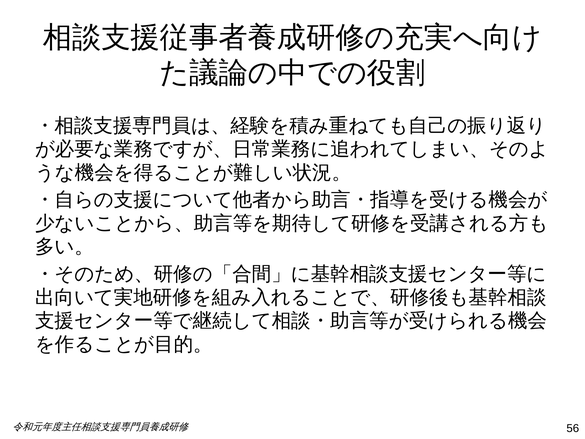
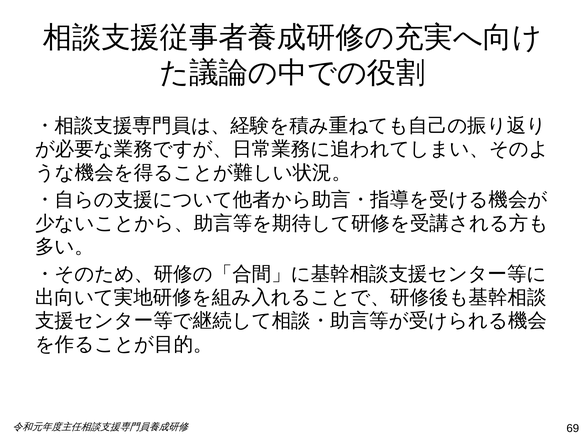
56: 56 -> 69
